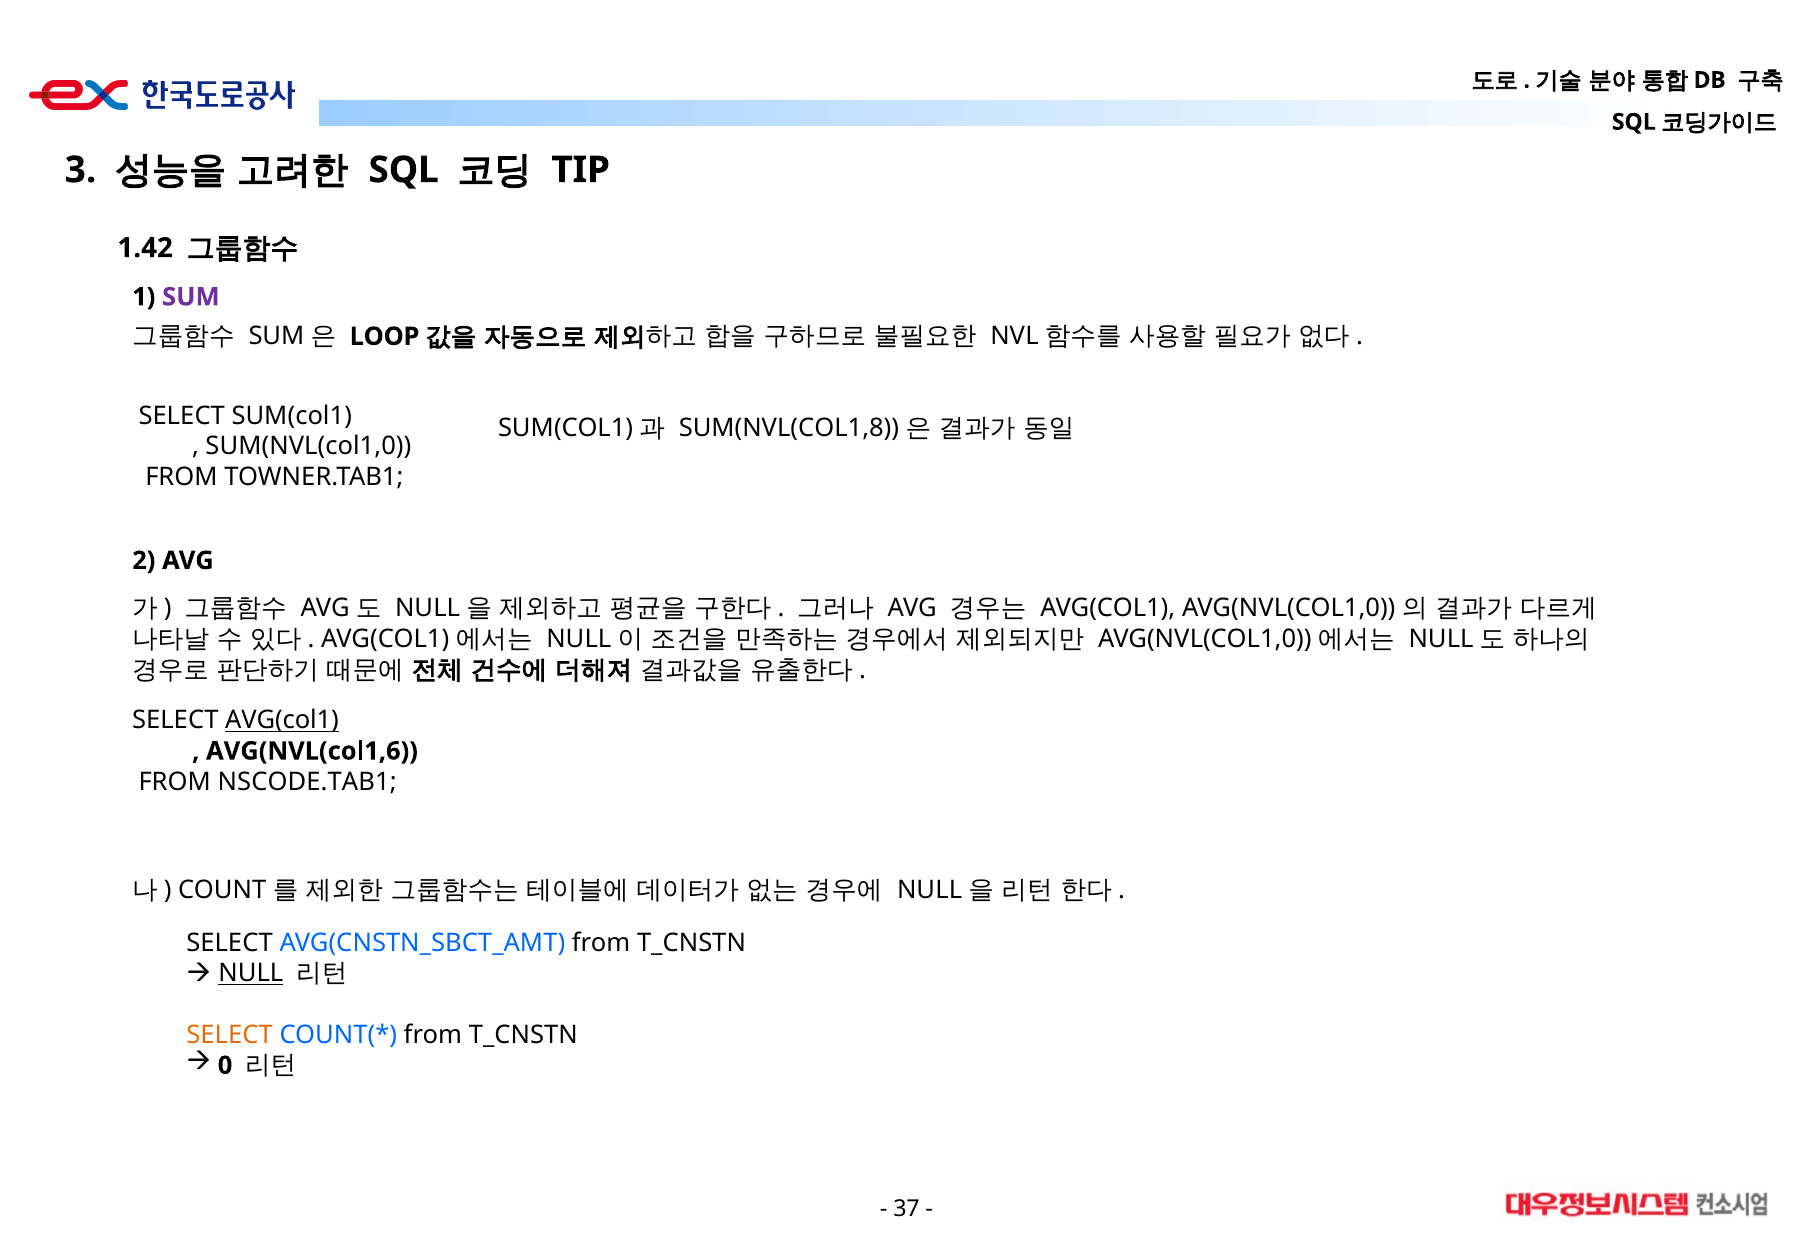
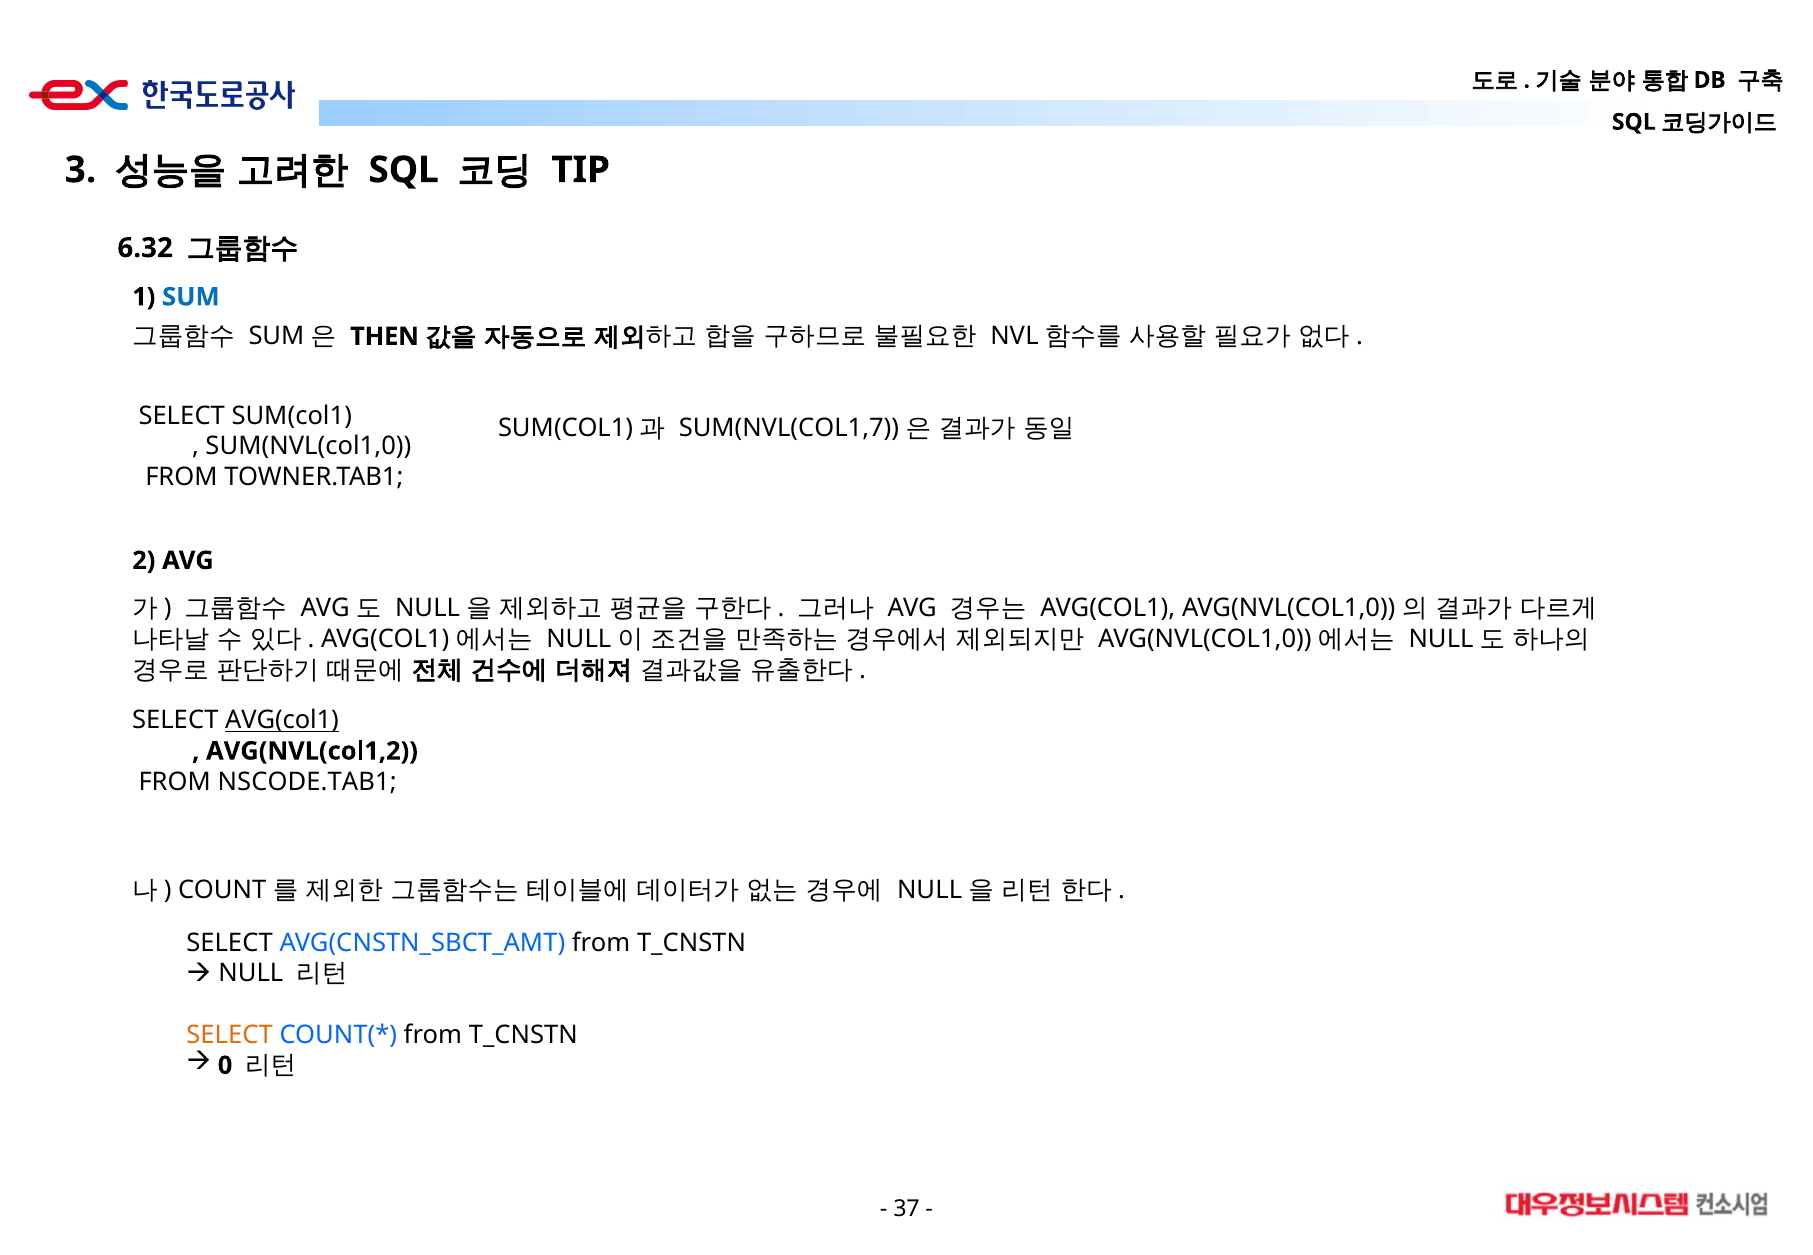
1.42: 1.42 -> 6.32
SUM at (191, 297) colour: purple -> blue
LOOP: LOOP -> THEN
SUM(NVL(COL1,8: SUM(NVL(COL1,8 -> SUM(NVL(COL1,7
AVG(NVL(col1,6: AVG(NVL(col1,6 -> AVG(NVL(col1,2
NULL underline: present -> none
